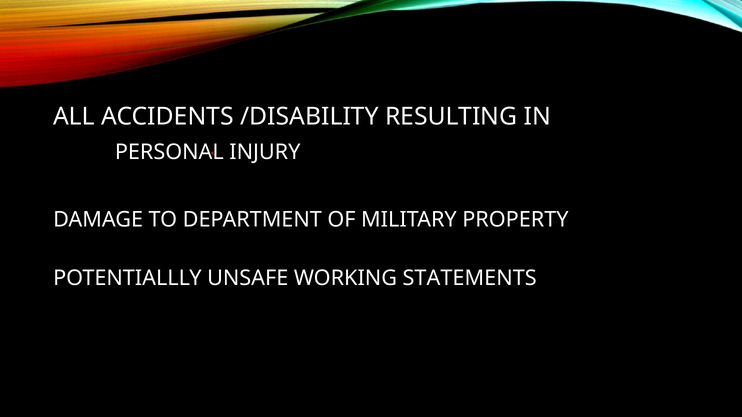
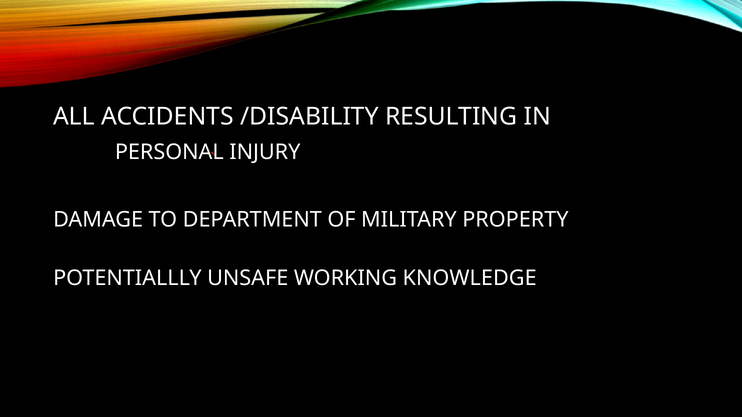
STATEMENTS: STATEMENTS -> KNOWLEDGE
